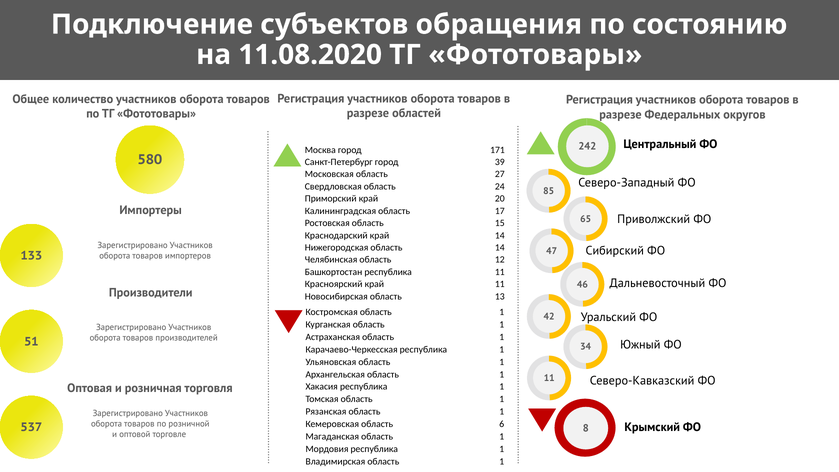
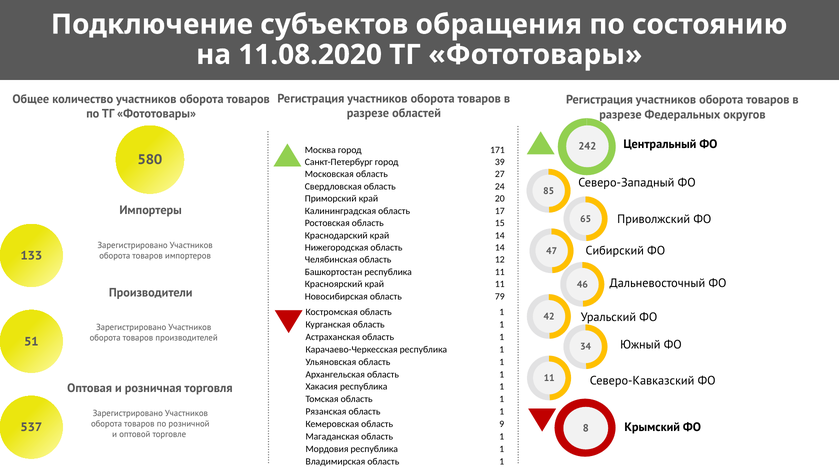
13: 13 -> 79
6: 6 -> 9
